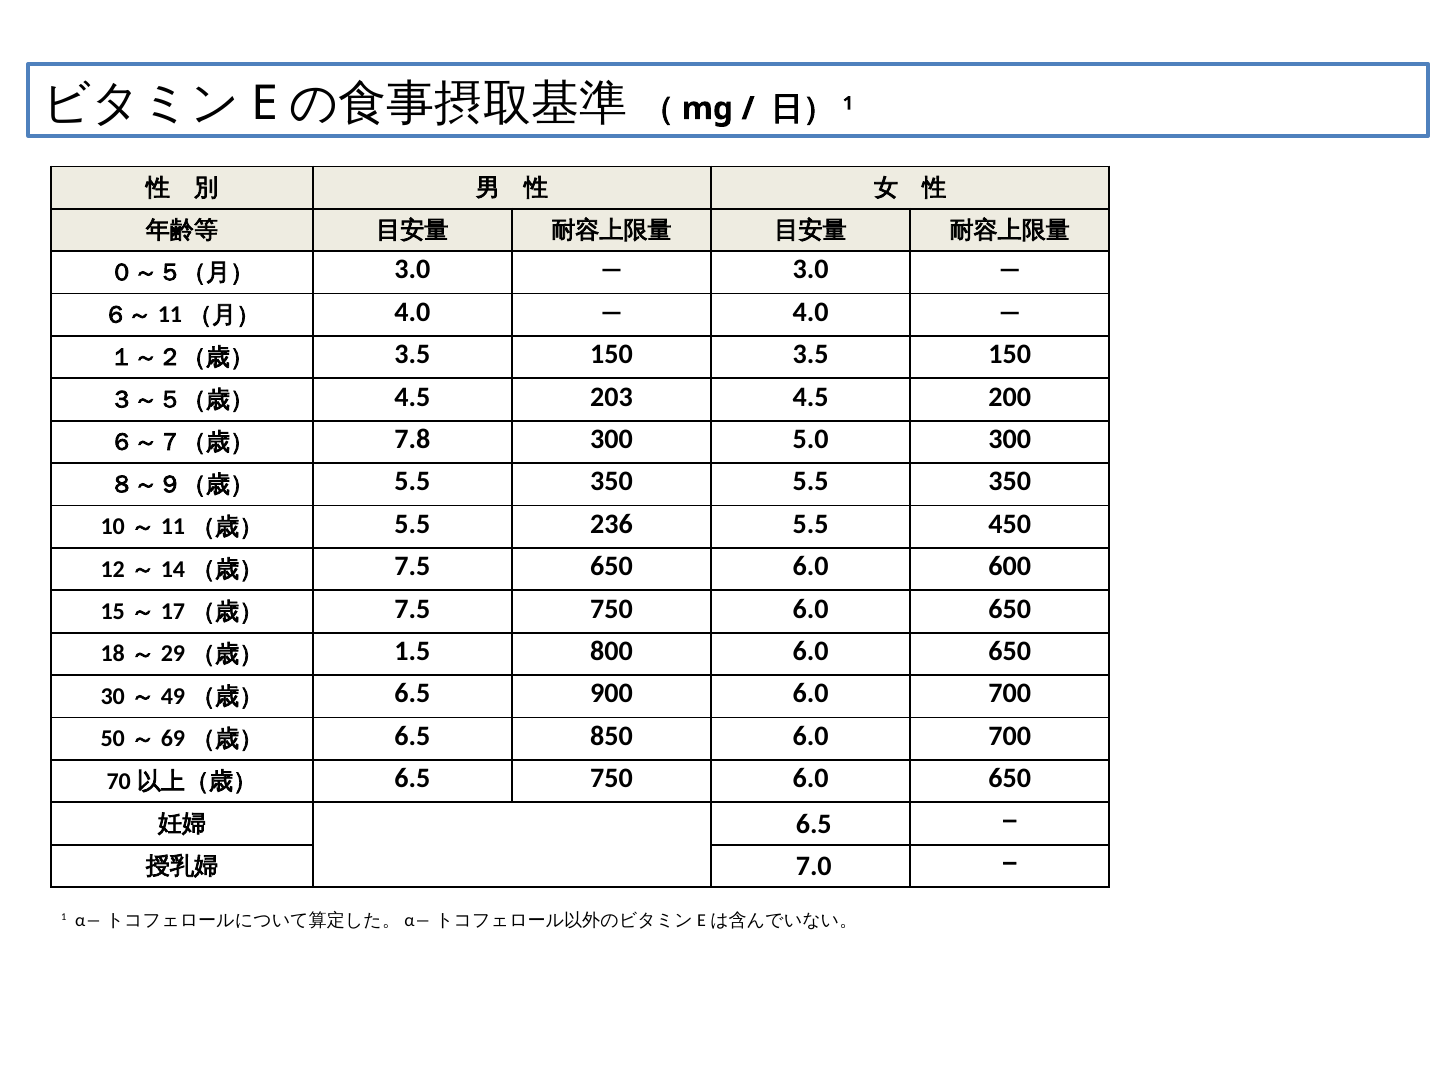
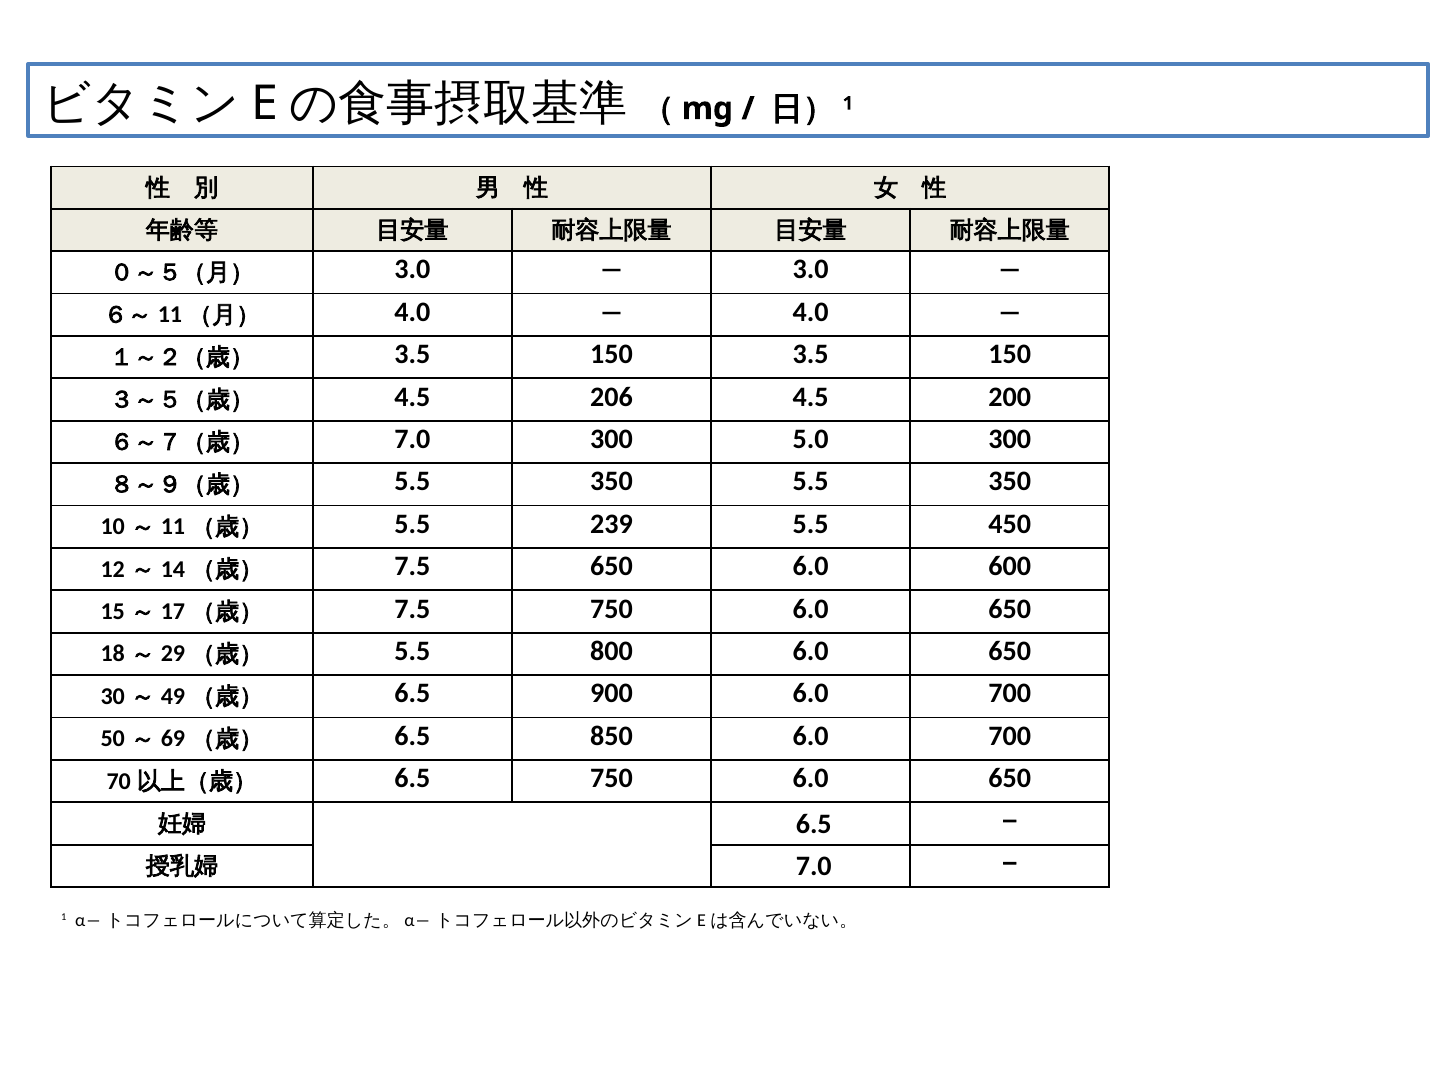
203: 203 -> 206
7.8 at (412, 439): 7.8 -> 7.0
236: 236 -> 239
1.5 at (412, 651): 1.5 -> 5.5
